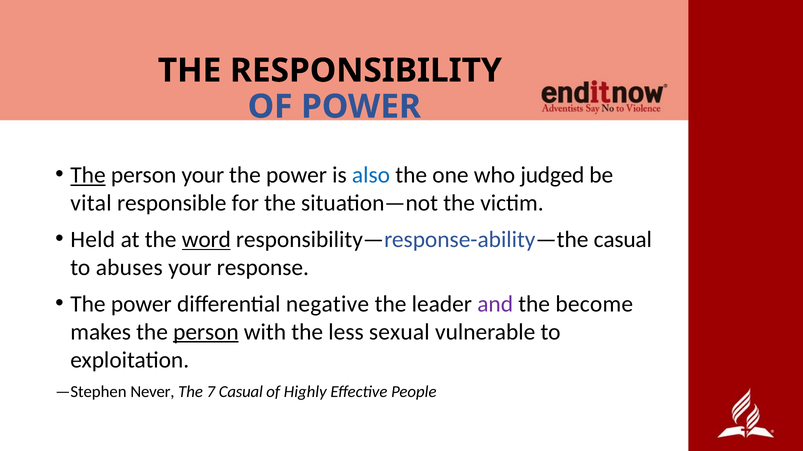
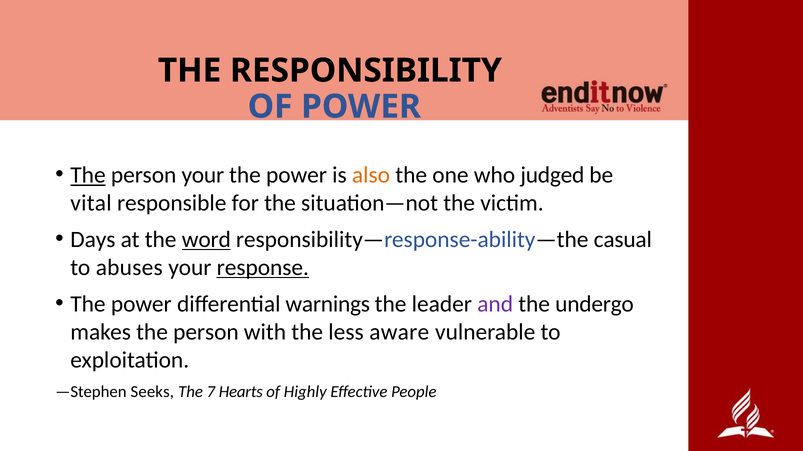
also colour: blue -> orange
Held: Held -> Days
response underline: none -> present
negative: negative -> warnings
become: become -> undergo
person at (206, 332) underline: present -> none
sexual: sexual -> aware
Never: Never -> Seeks
7 Casual: Casual -> Hearts
